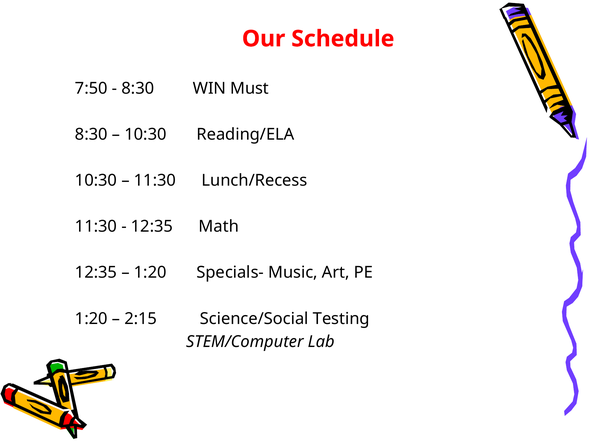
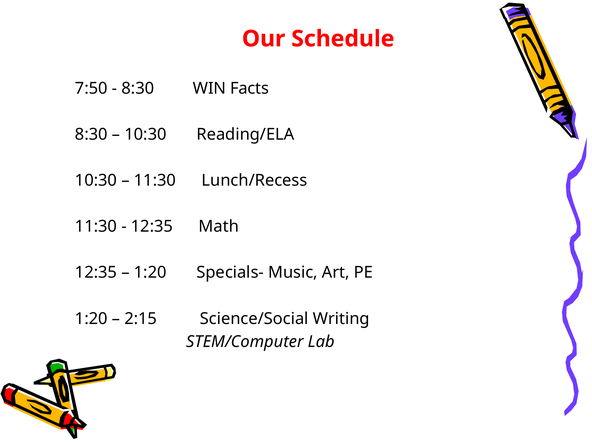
Must: Must -> Facts
Testing: Testing -> Writing
